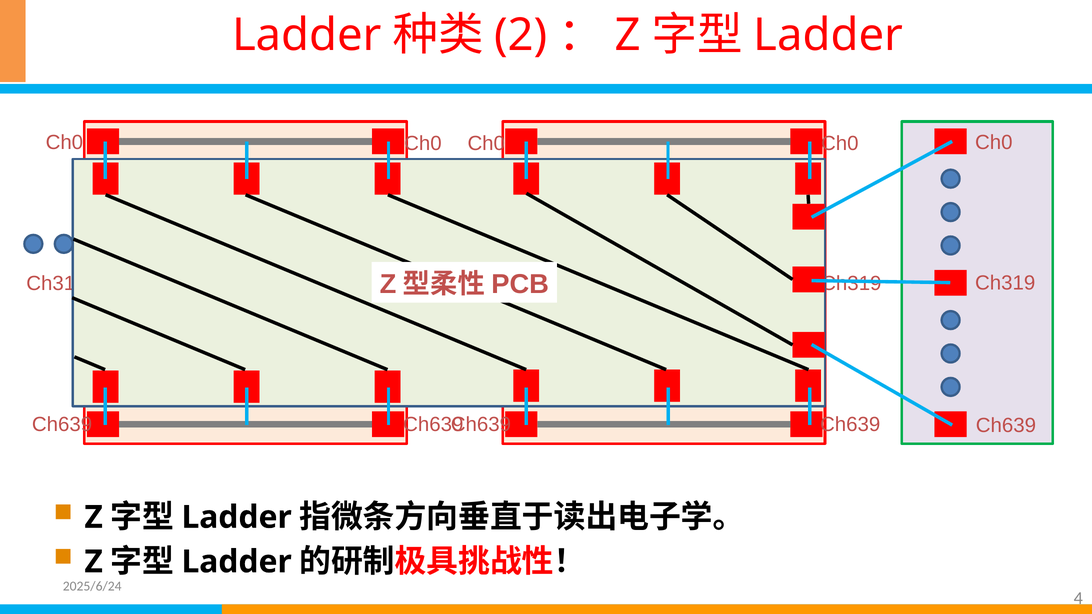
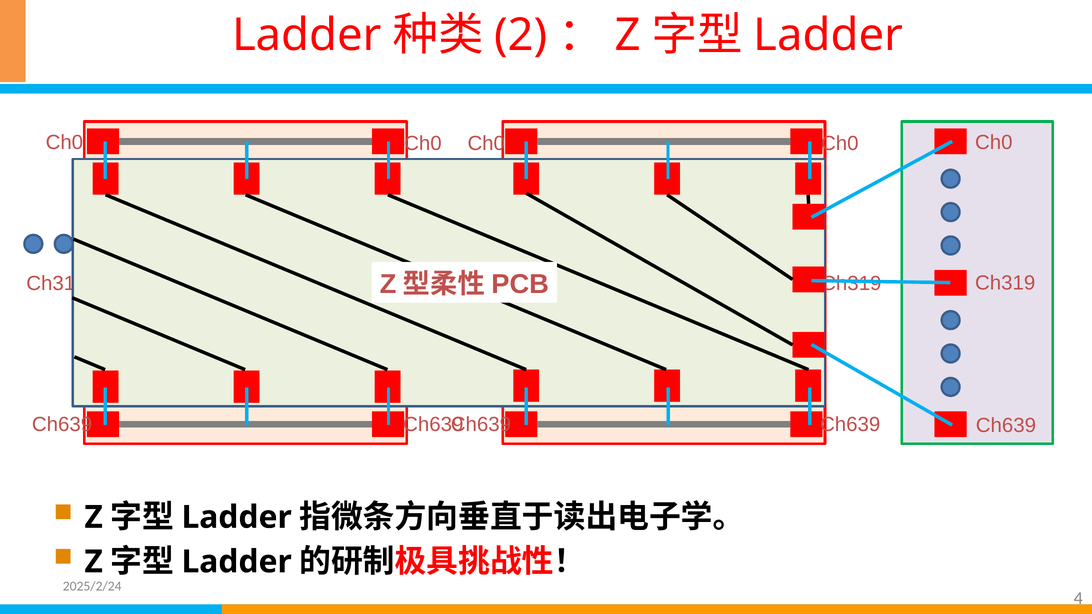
2025/6/24: 2025/6/24 -> 2025/2/24
